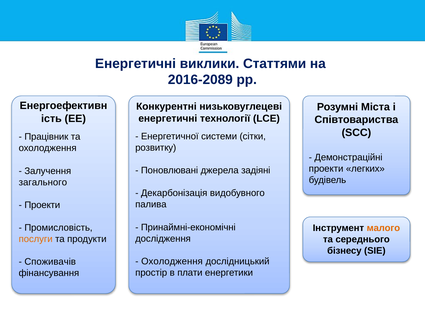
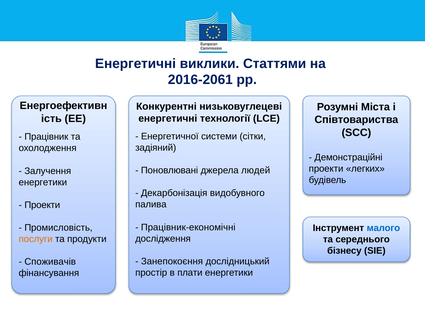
2016-2089: 2016-2089 -> 2016-2061
розвитку: розвитку -> задіяний
задіяні: задіяні -> людей
загального at (43, 182): загального -> енергетики
Принаймні-економічні: Принаймні-економічні -> Працівник-економічні
малого colour: orange -> blue
Охолодження at (172, 261): Охолодження -> Занепокоєння
